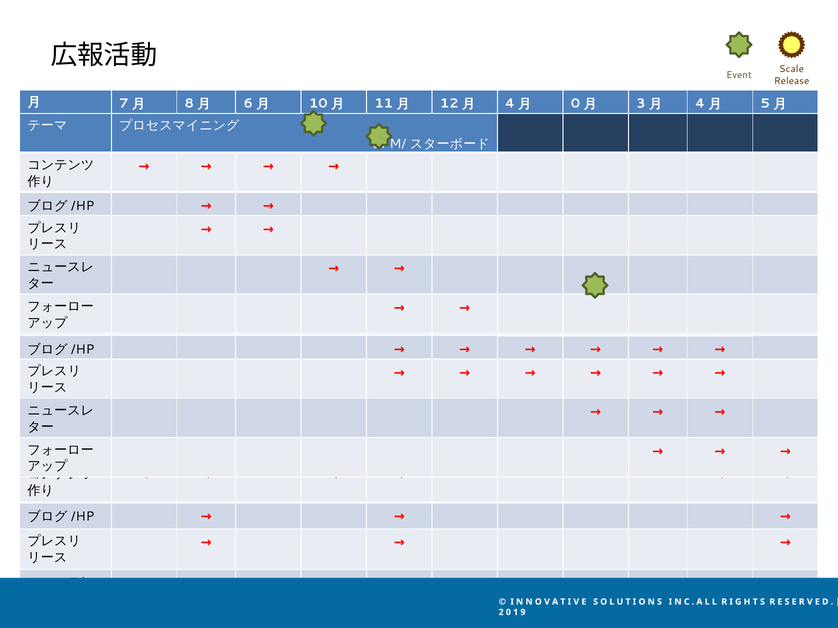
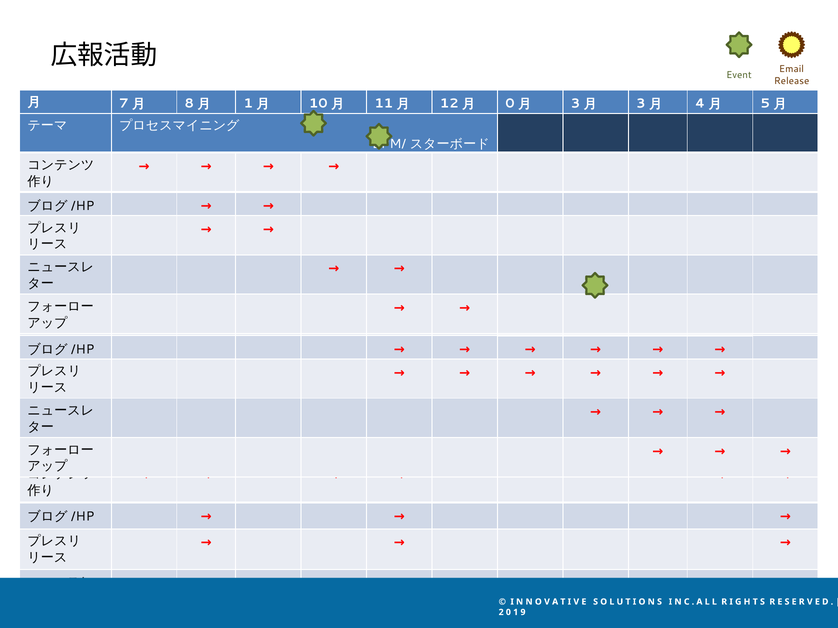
Scale: Scale -> Email
6 at (248, 104): 6 -> 1
4 at (510, 104): 4 -> 0
0 at (575, 104): 0 -> 3
